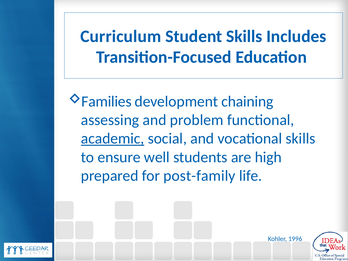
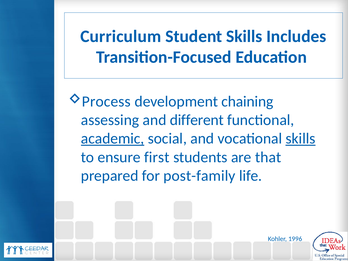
Families: Families -> Process
problem: problem -> different
skills at (301, 139) underline: none -> present
well: well -> first
high: high -> that
